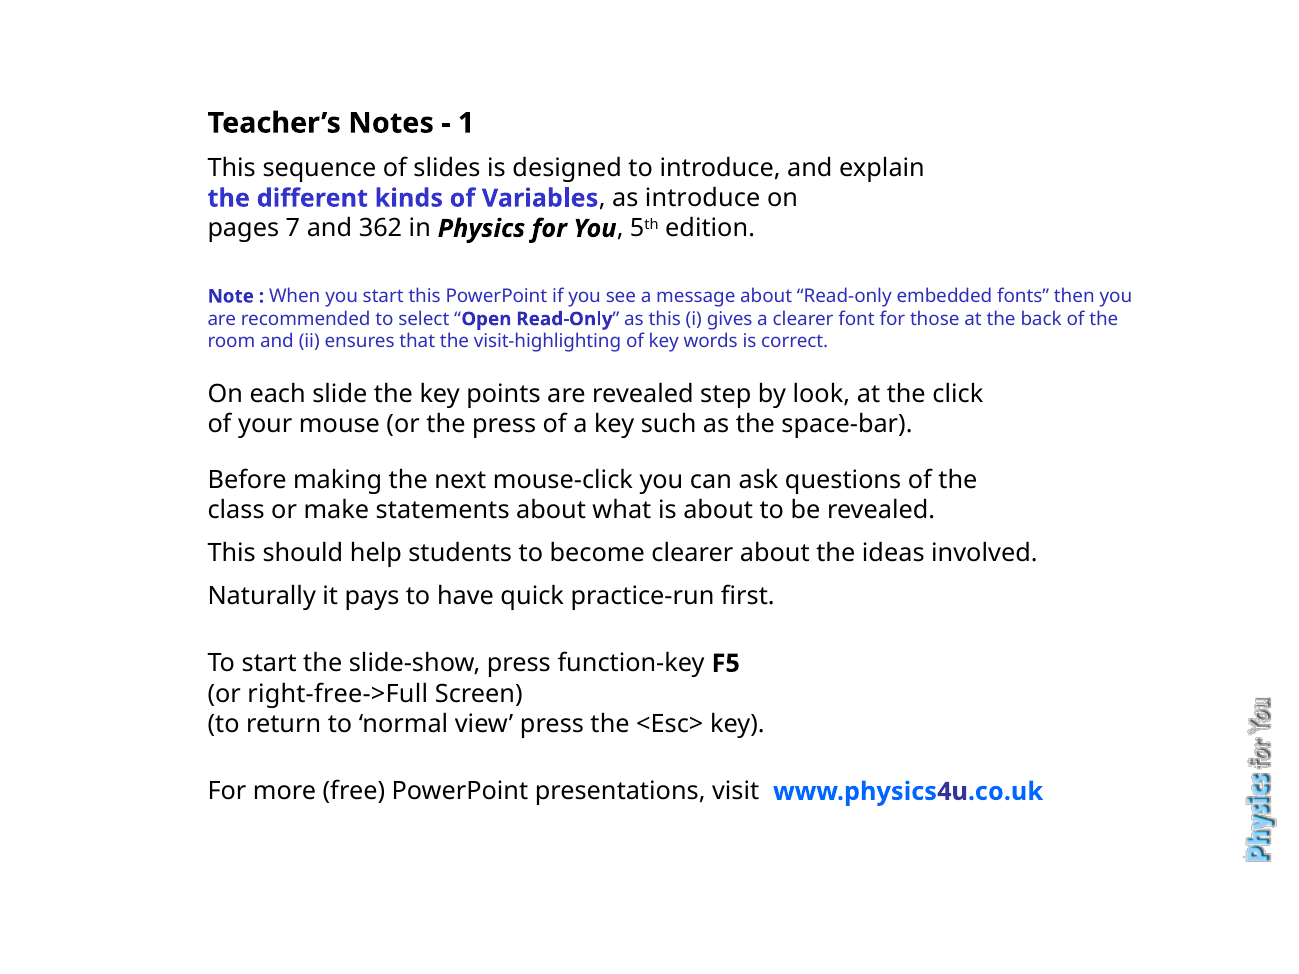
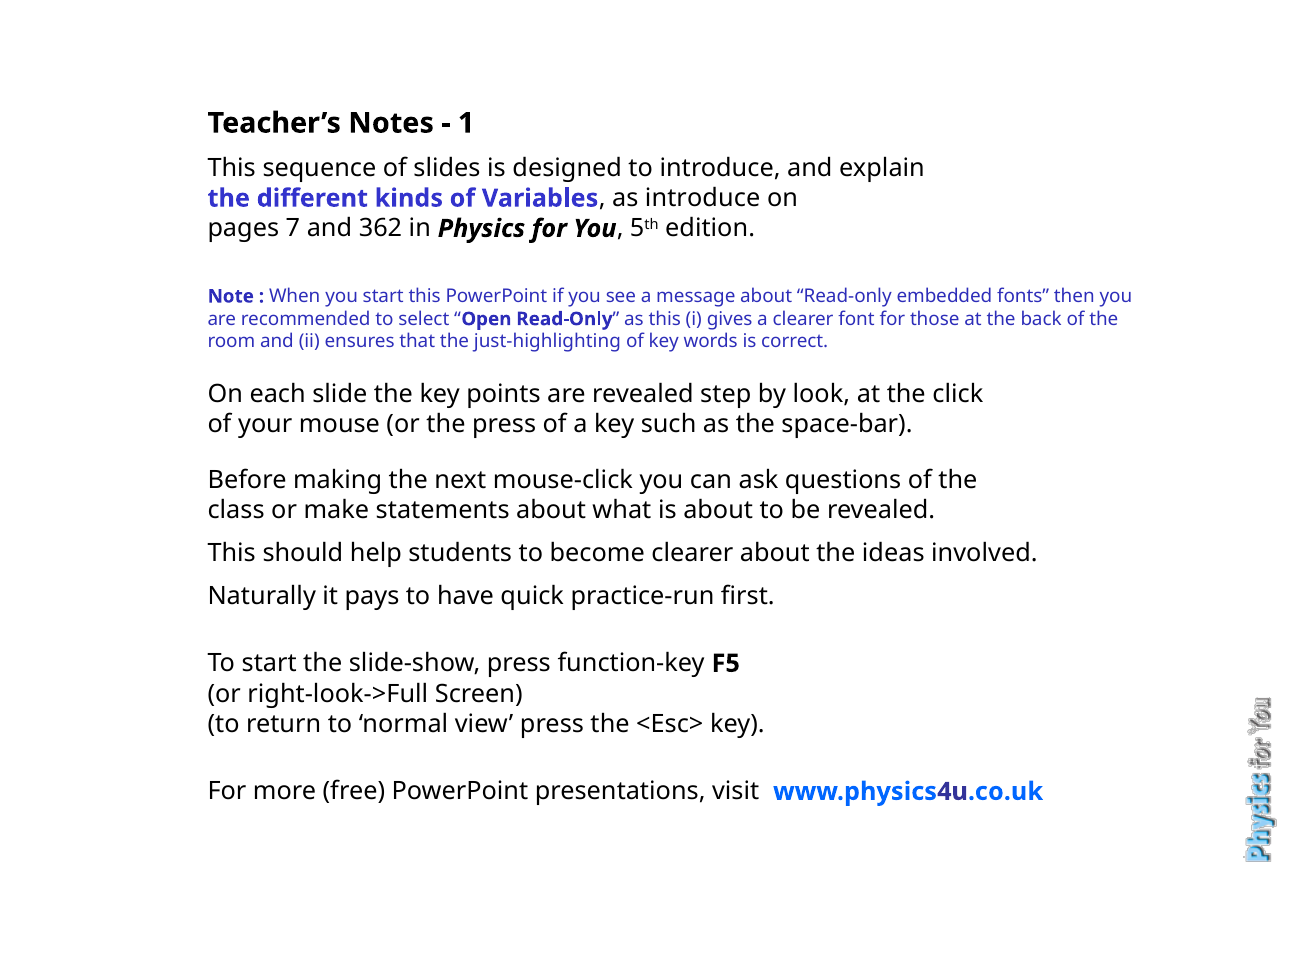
visit-highlighting: visit-highlighting -> just-highlighting
right-free->Full: right-free->Full -> right-look->Full
